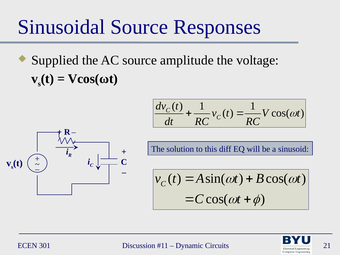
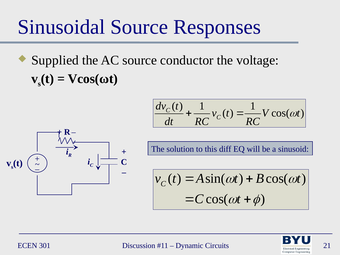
amplitude: amplitude -> conductor
